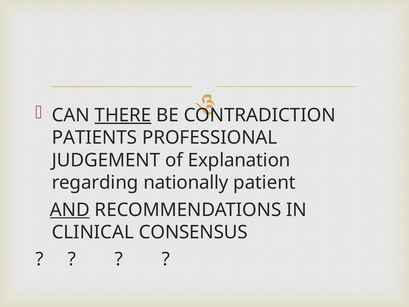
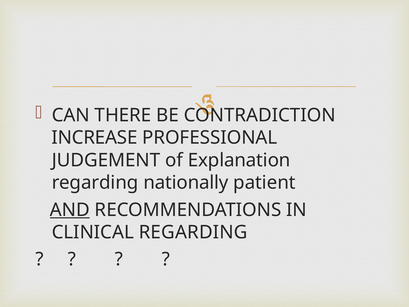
THERE underline: present -> none
PATIENTS: PATIENTS -> INCREASE
CLINICAL CONSENSUS: CONSENSUS -> REGARDING
